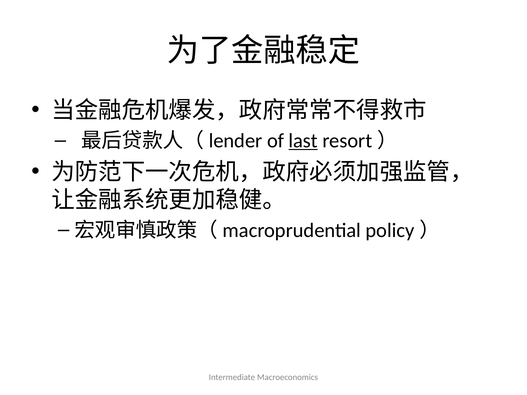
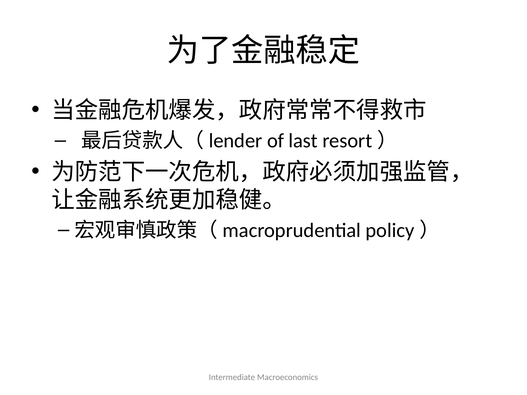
last underline: present -> none
